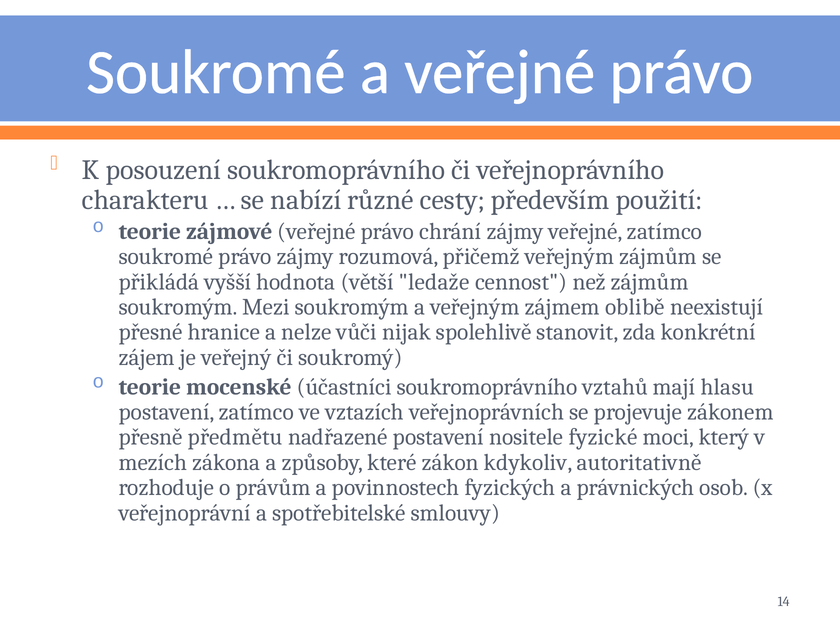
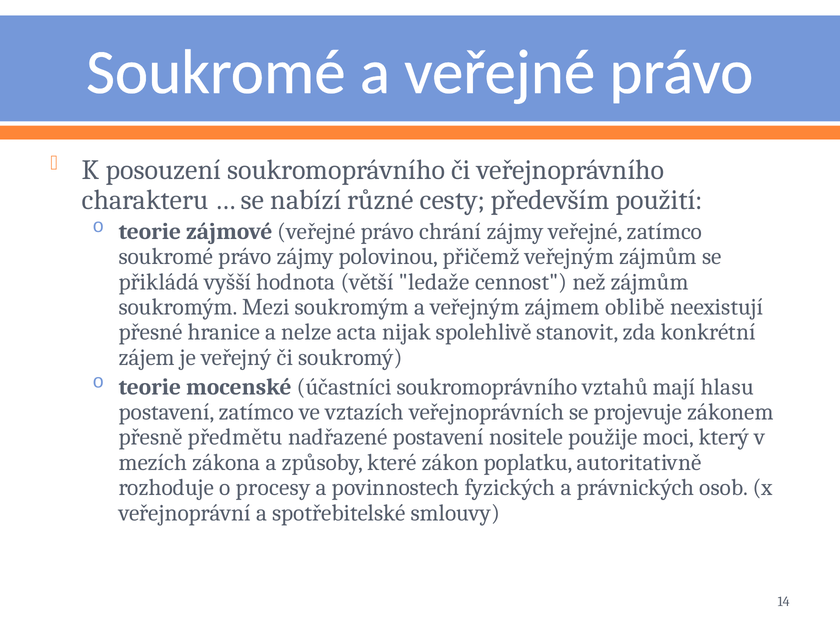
rozumová: rozumová -> polovinou
vůči: vůči -> acta
fyzické: fyzické -> použije
kdykoliv: kdykoliv -> poplatku
právům: právům -> procesy
